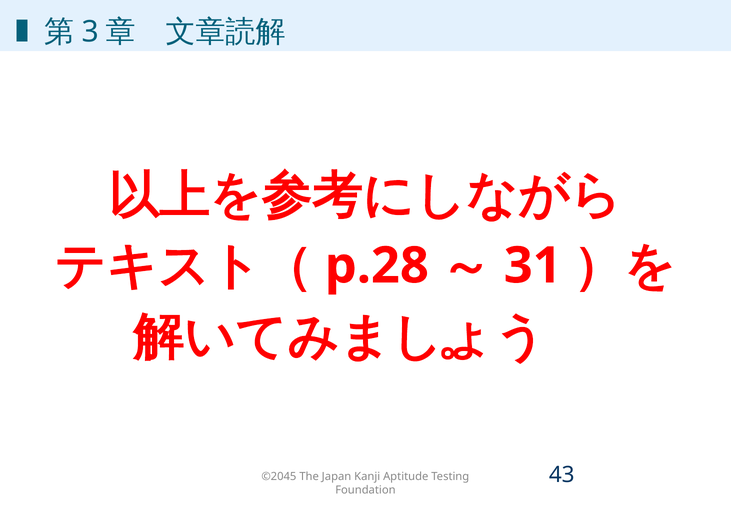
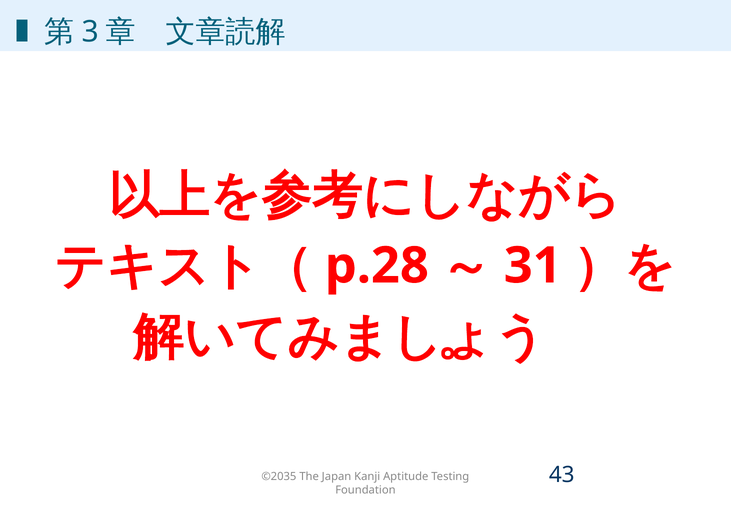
©2045: ©2045 -> ©2035
